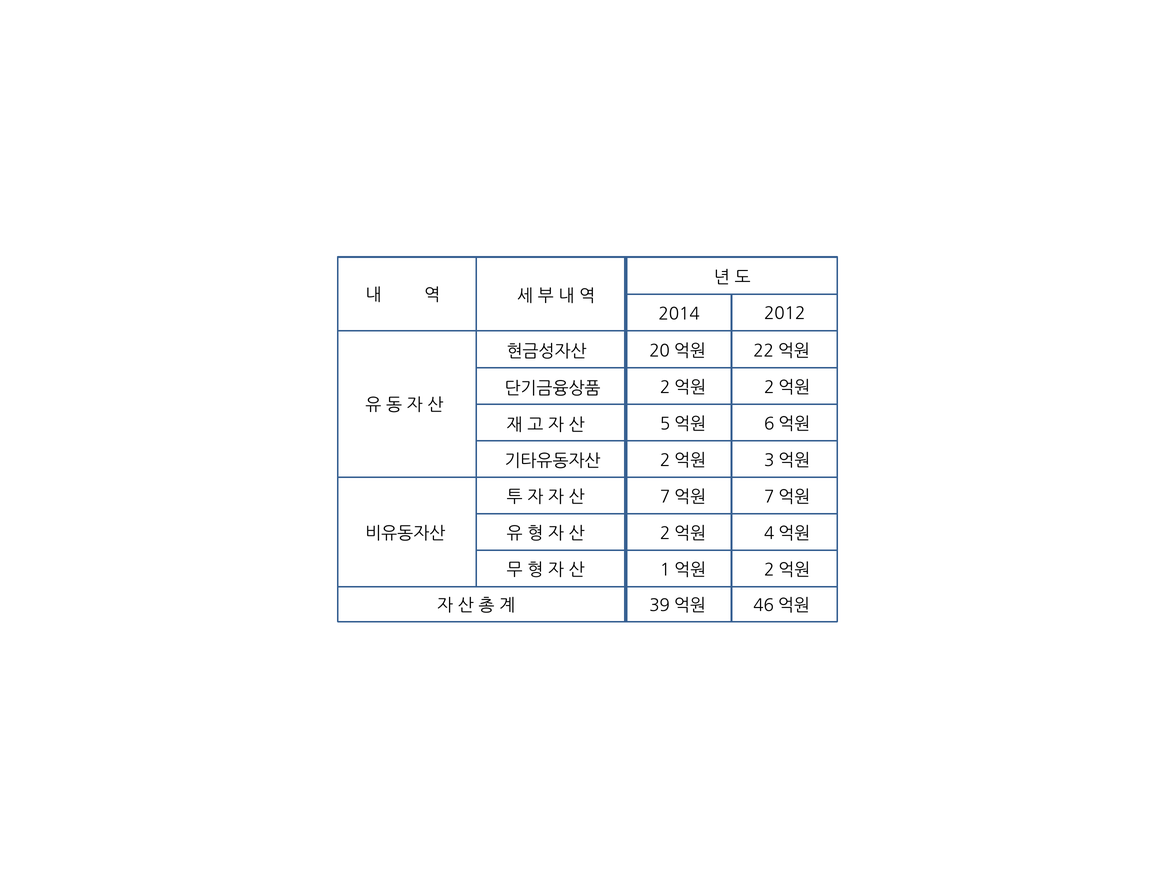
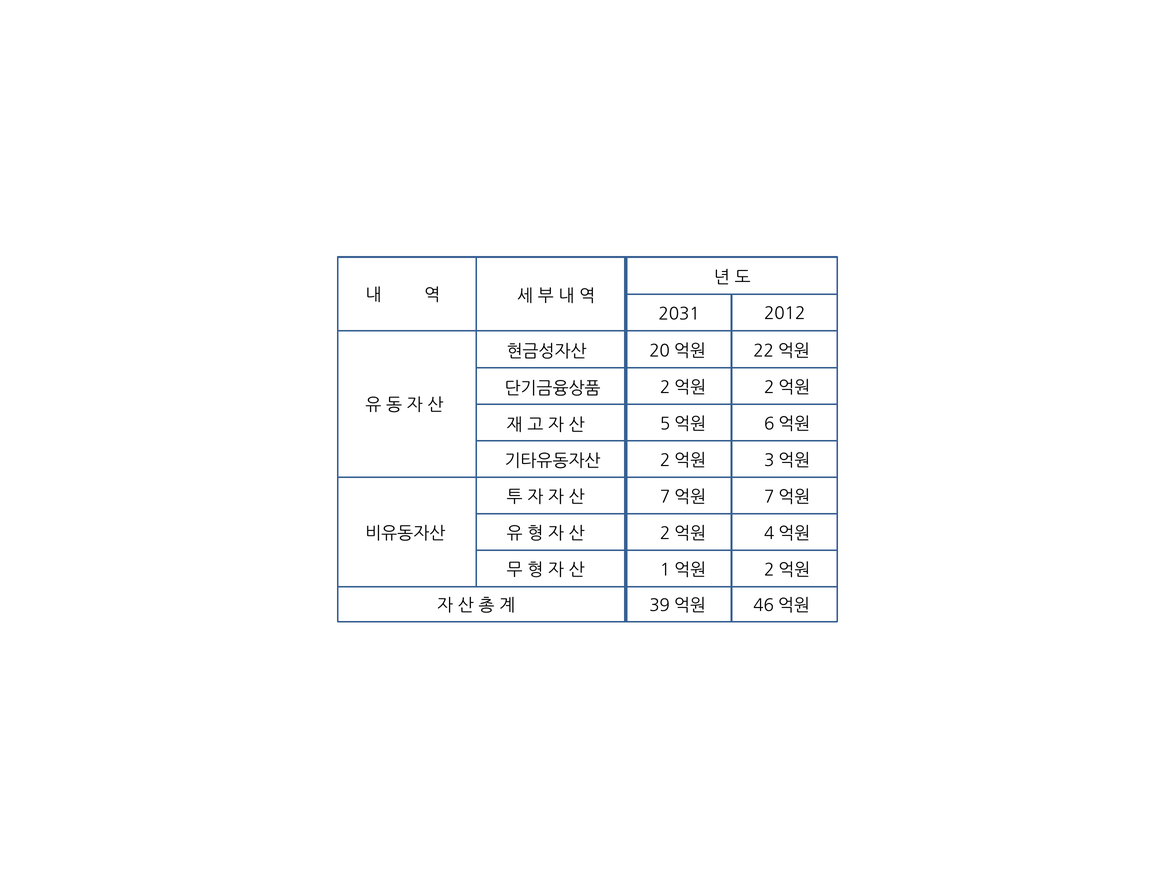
2014: 2014 -> 2031
